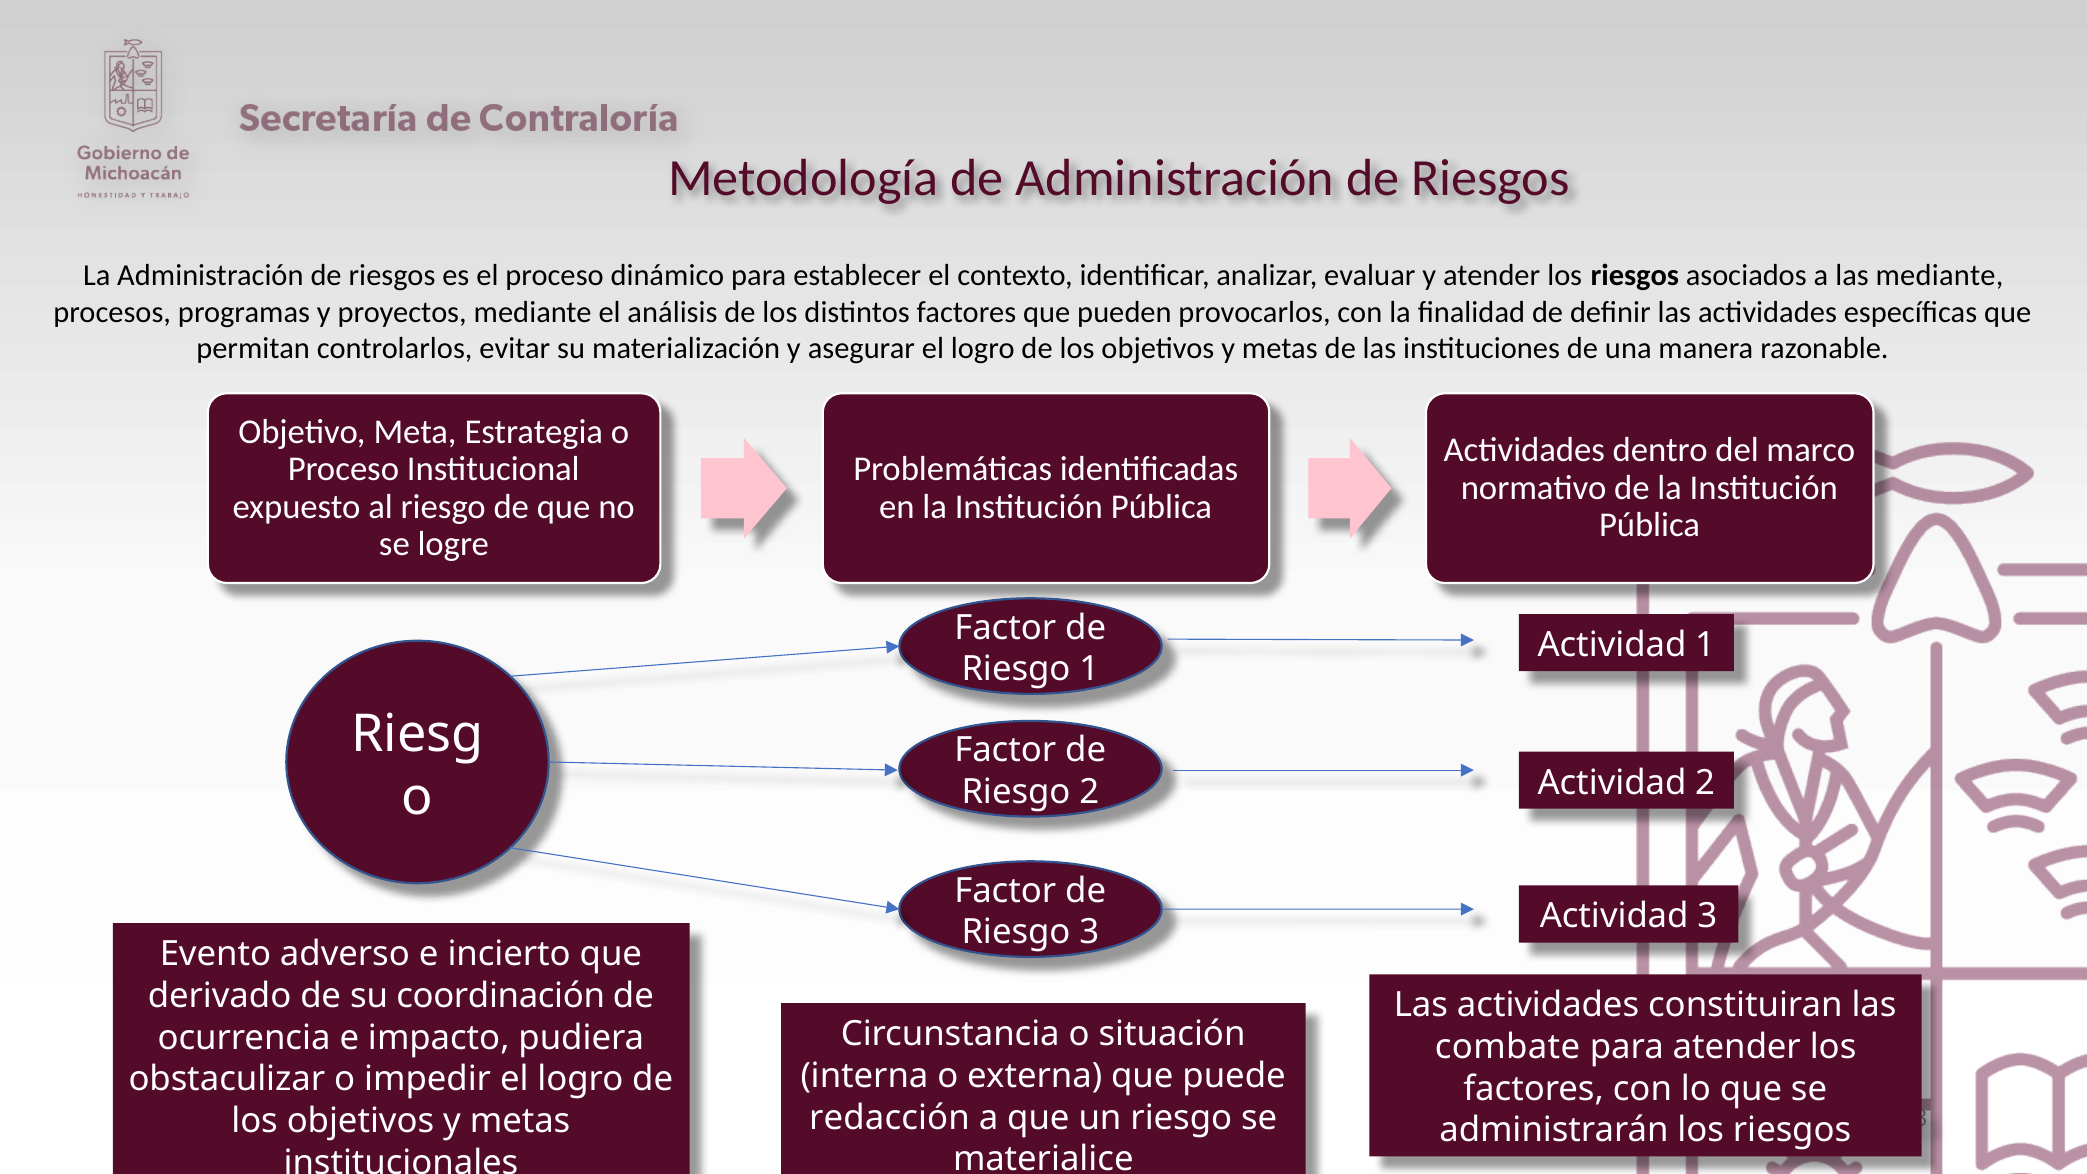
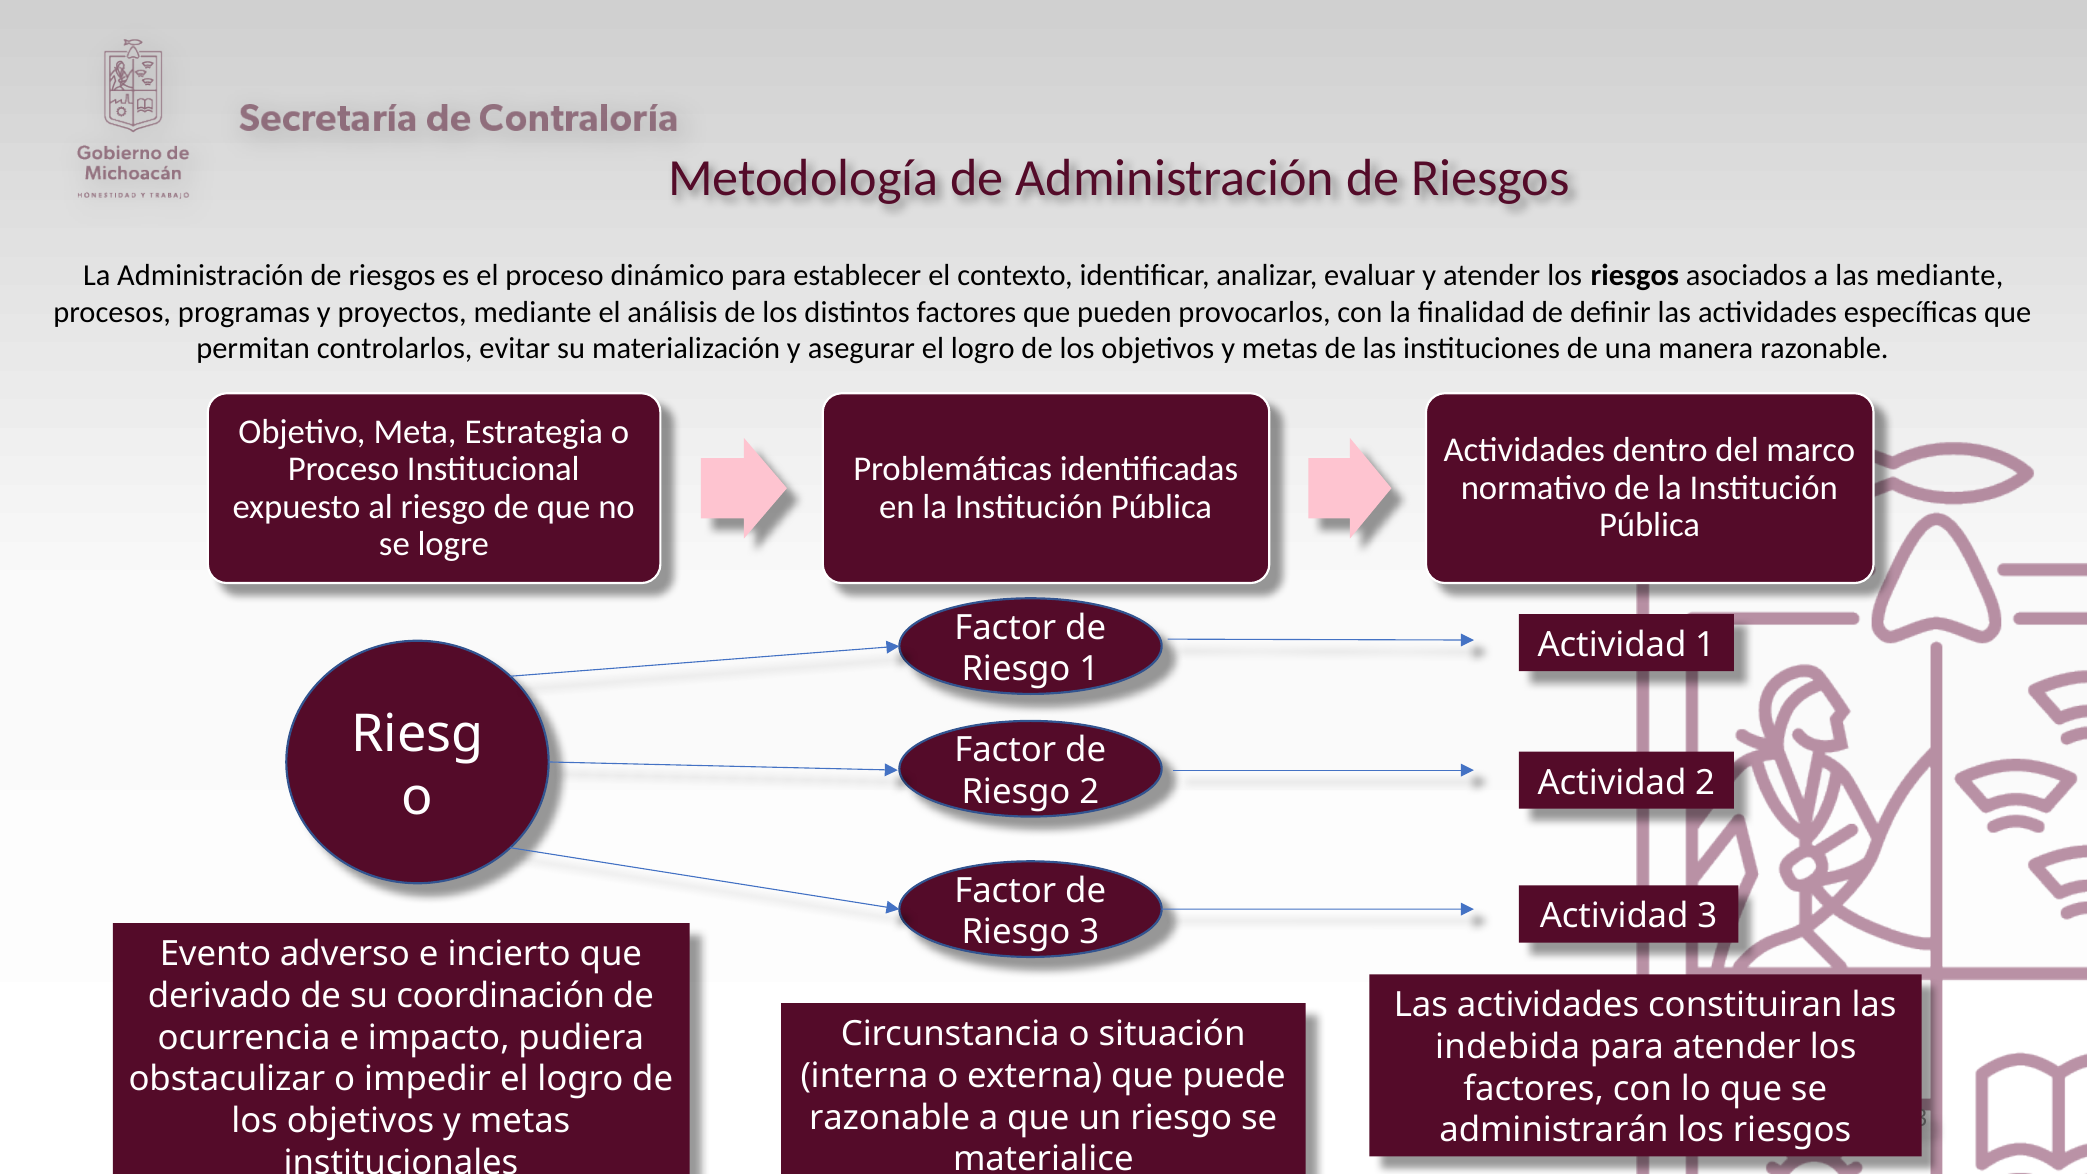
combate: combate -> indebida
redacción at (890, 1118): redacción -> razonable
